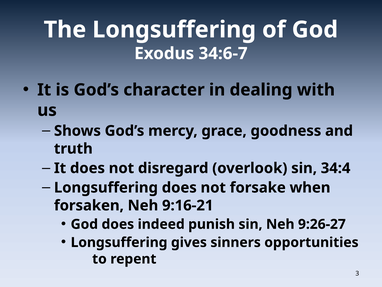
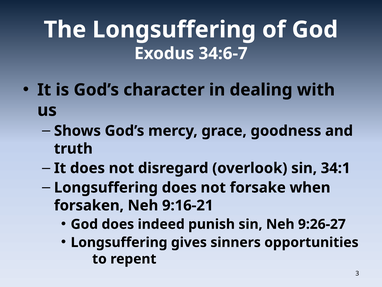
34:4: 34:4 -> 34:1
